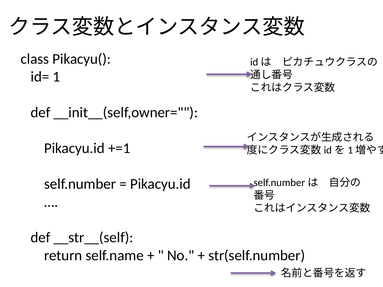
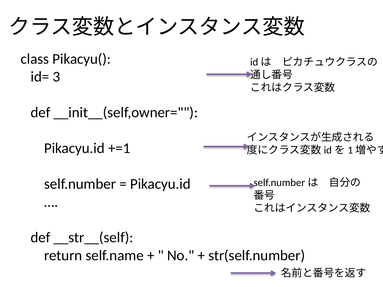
1: 1 -> 3
